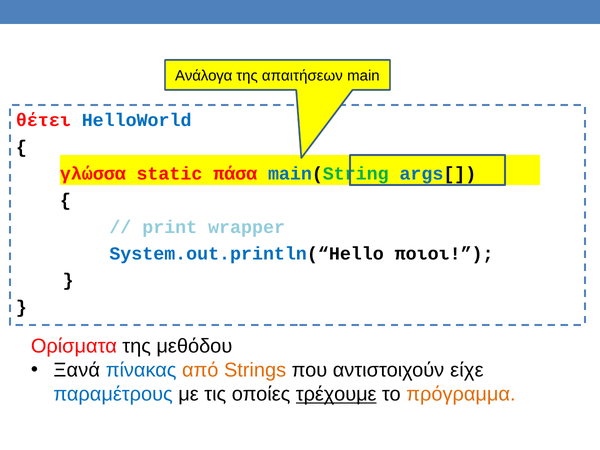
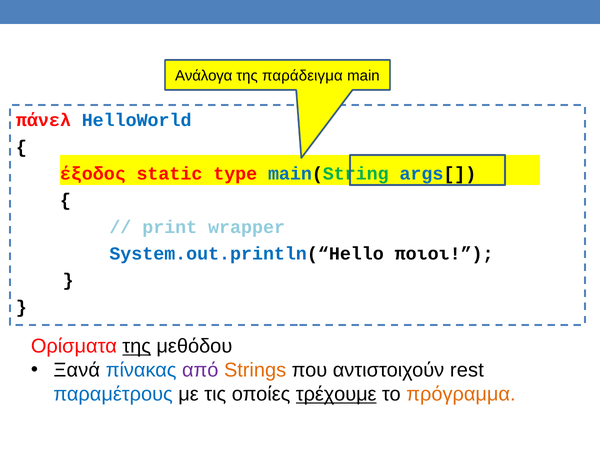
απαιτήσεων: απαιτήσεων -> παράδειγμα
θέτει: θέτει -> πάνελ
γλώσσα: γλώσσα -> έξοδος
πάσα: πάσα -> type
της at (137, 346) underline: none -> present
από colour: orange -> purple
είχε: είχε -> rest
